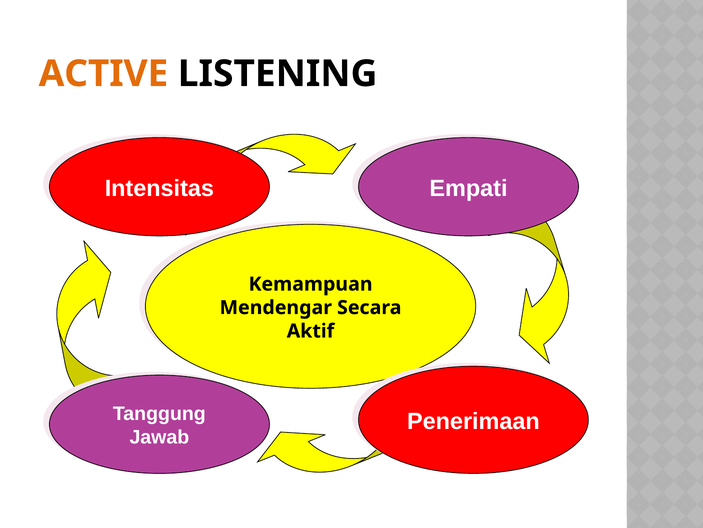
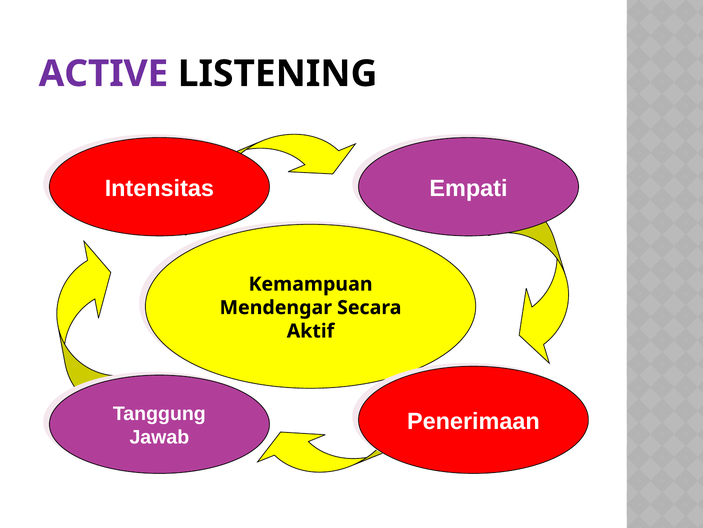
ACTIVE colour: orange -> purple
